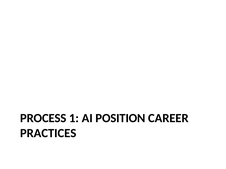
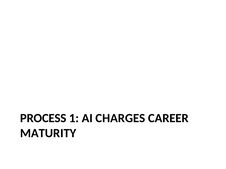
POSITION: POSITION -> CHARGES
PRACTICES: PRACTICES -> MATURITY
